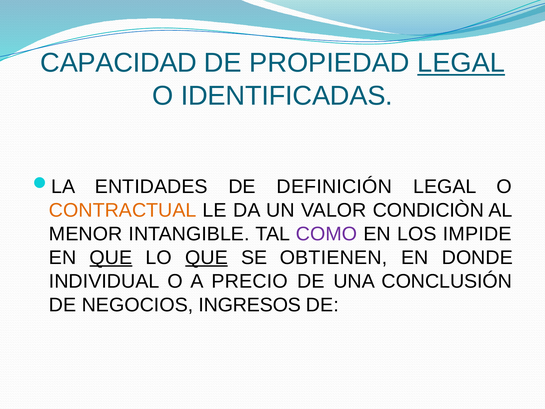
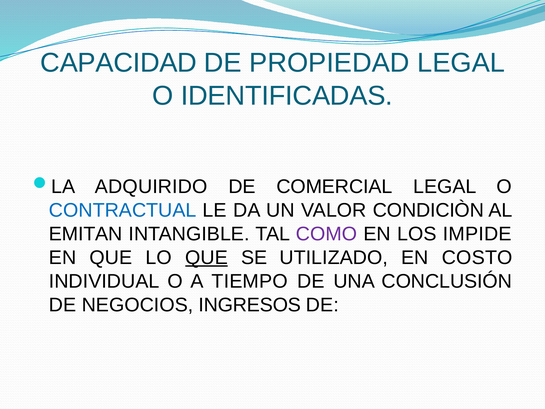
LEGAL at (461, 63) underline: present -> none
ENTIDADES: ENTIDADES -> ADQUIRIDO
DEFINICIÓN: DEFINICIÓN -> COMERCIAL
CONTRACTUAL colour: orange -> blue
MENOR: MENOR -> EMITAN
QUE at (111, 257) underline: present -> none
OBTIENEN: OBTIENEN -> UTILIZADO
DONDE: DONDE -> COSTO
PRECIO: PRECIO -> TIEMPO
